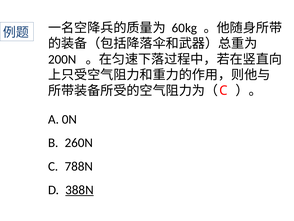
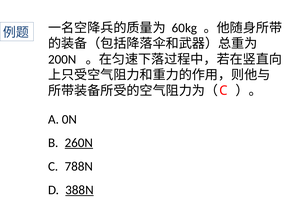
260N underline: none -> present
